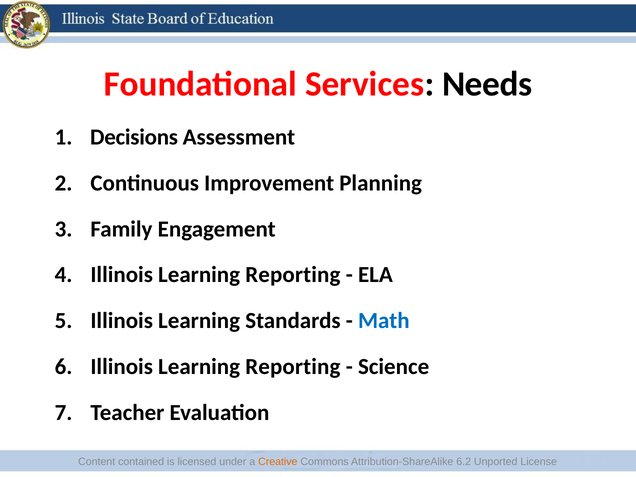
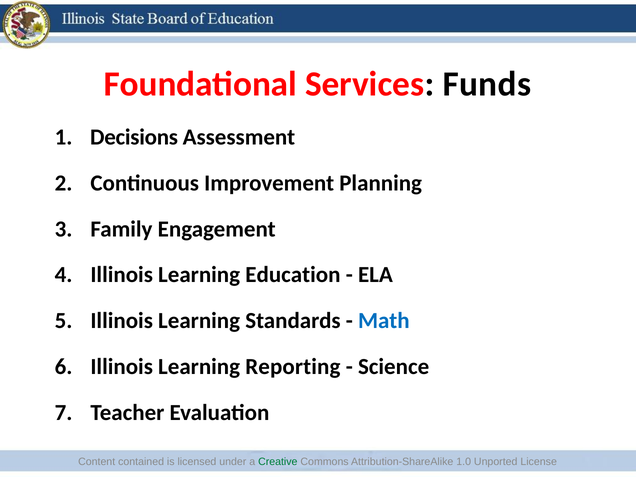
Needs: Needs -> Funds
Reporting at (293, 275): Reporting -> Education
Creative colour: orange -> green
6.2: 6.2 -> 1.0
